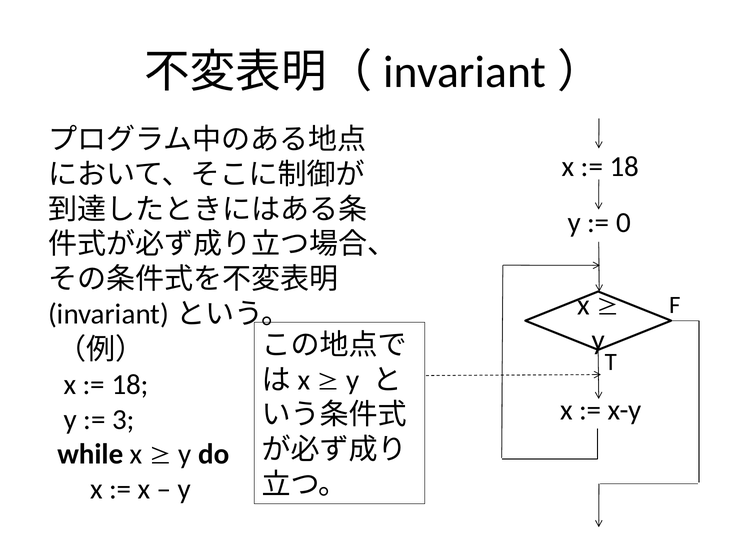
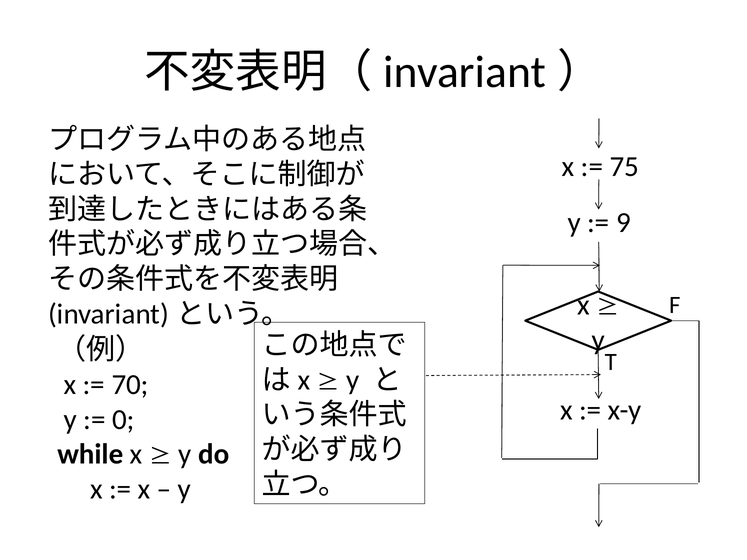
18 at (624, 167): 18 -> 75
0: 0 -> 9
18 at (130, 385): 18 -> 70
3: 3 -> 0
